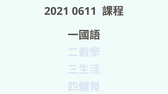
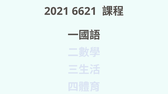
0611: 0611 -> 6621
